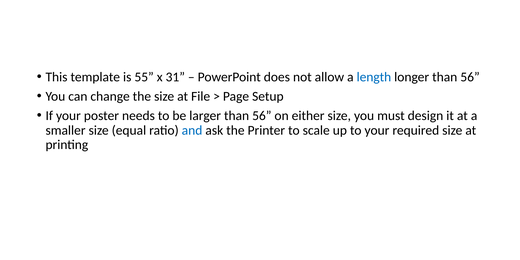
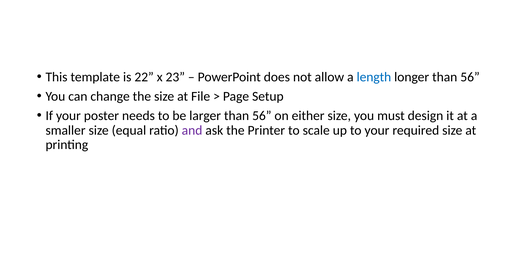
55: 55 -> 22
31: 31 -> 23
and colour: blue -> purple
